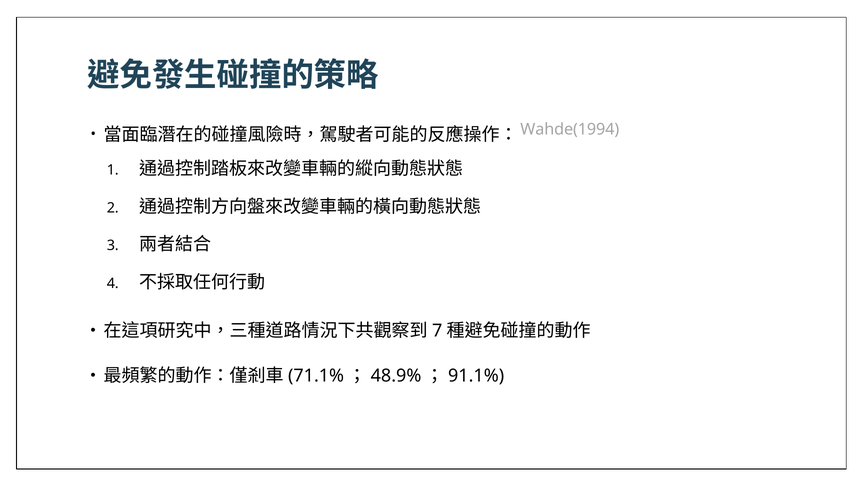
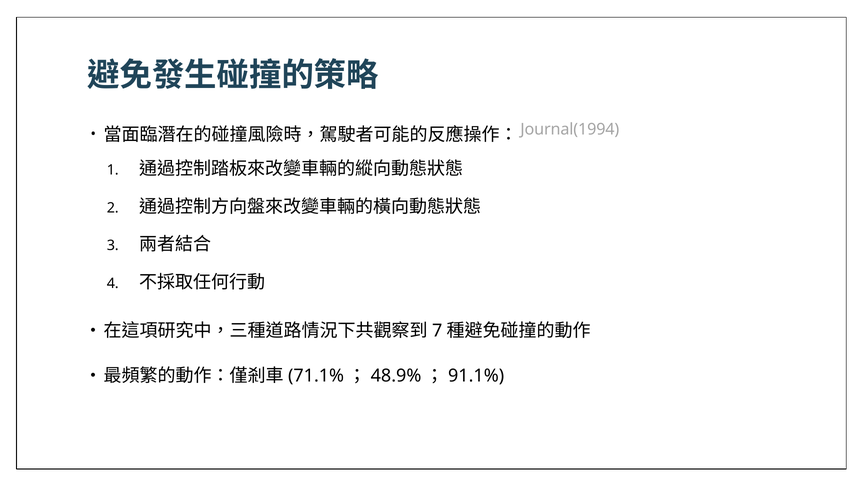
Wahde(1994: Wahde(1994 -> Journal(1994
